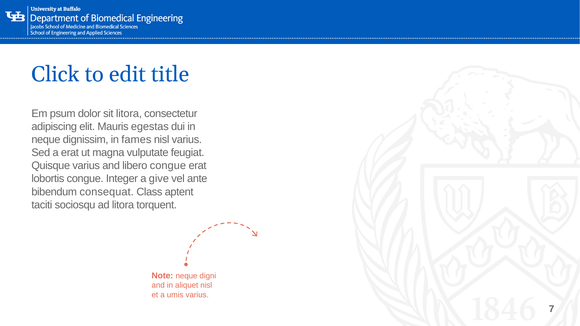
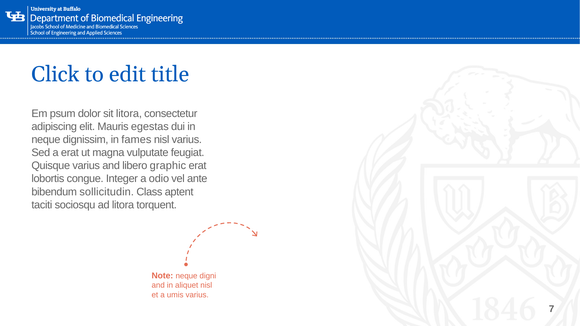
libero congue: congue -> graphic
give: give -> odio
consequat: consequat -> sollicitudin
